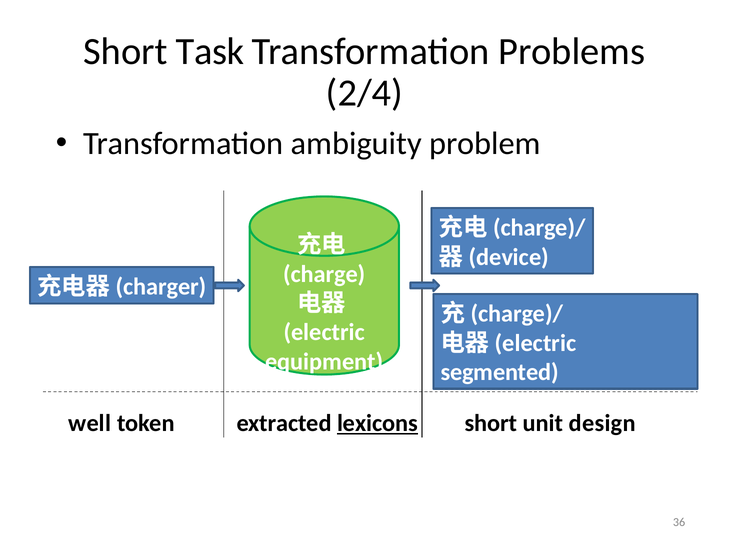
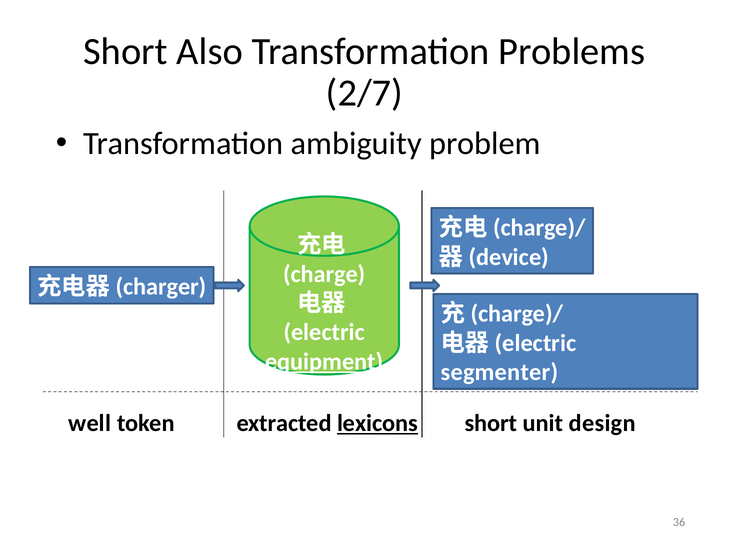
Task: Task -> Also
2/4: 2/4 -> 2/7
equipment underline: none -> present
segmented: segmented -> segmenter
